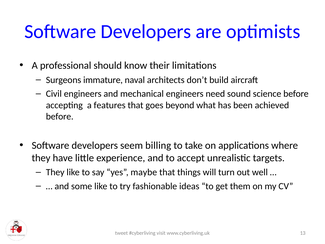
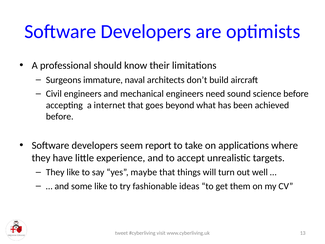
features: features -> internet
billing: billing -> report
